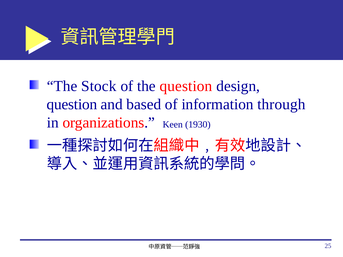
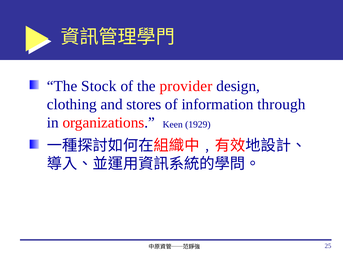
the question: question -> provider
question at (72, 105): question -> clothing
based: based -> stores
1930: 1930 -> 1929
